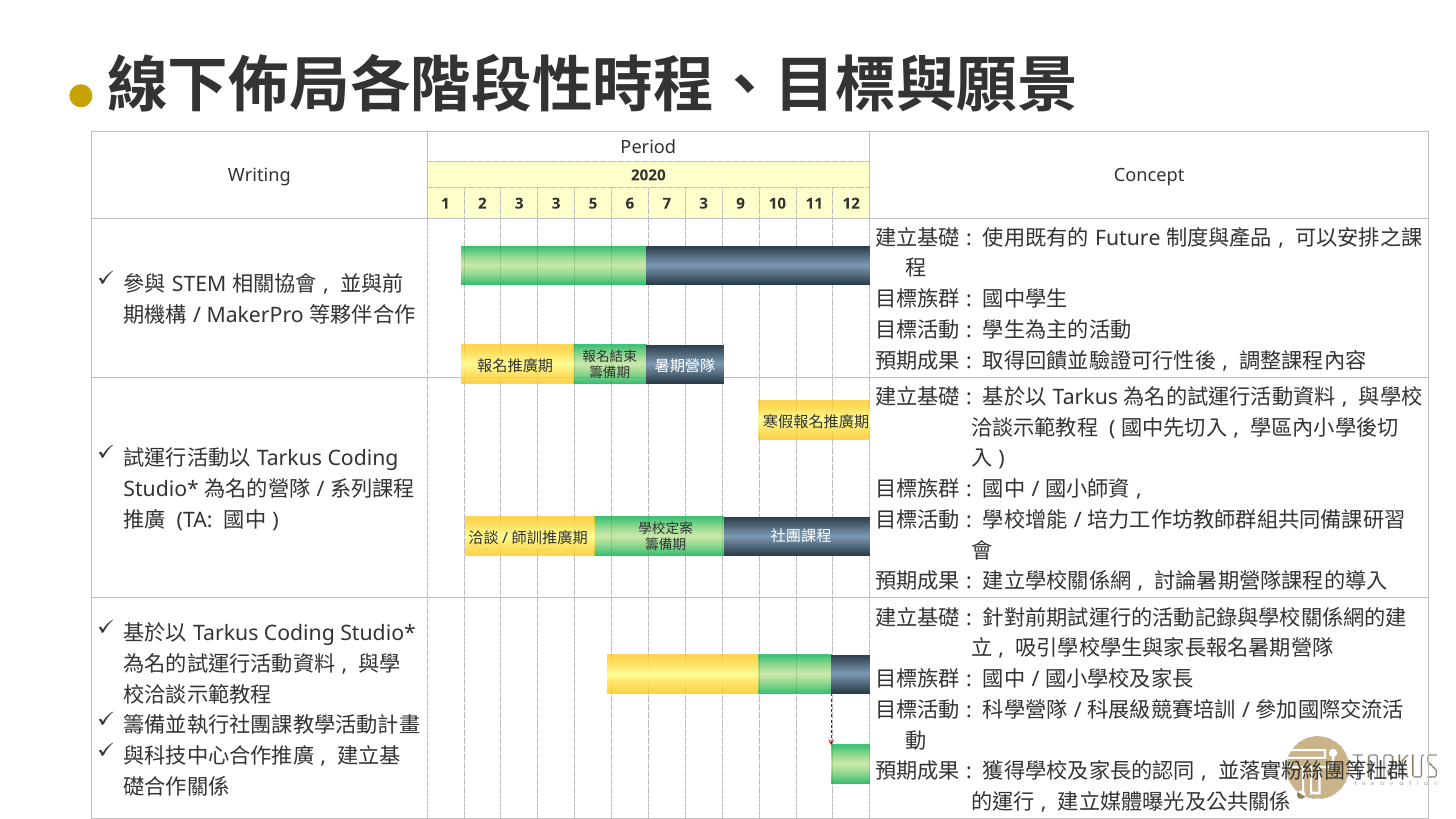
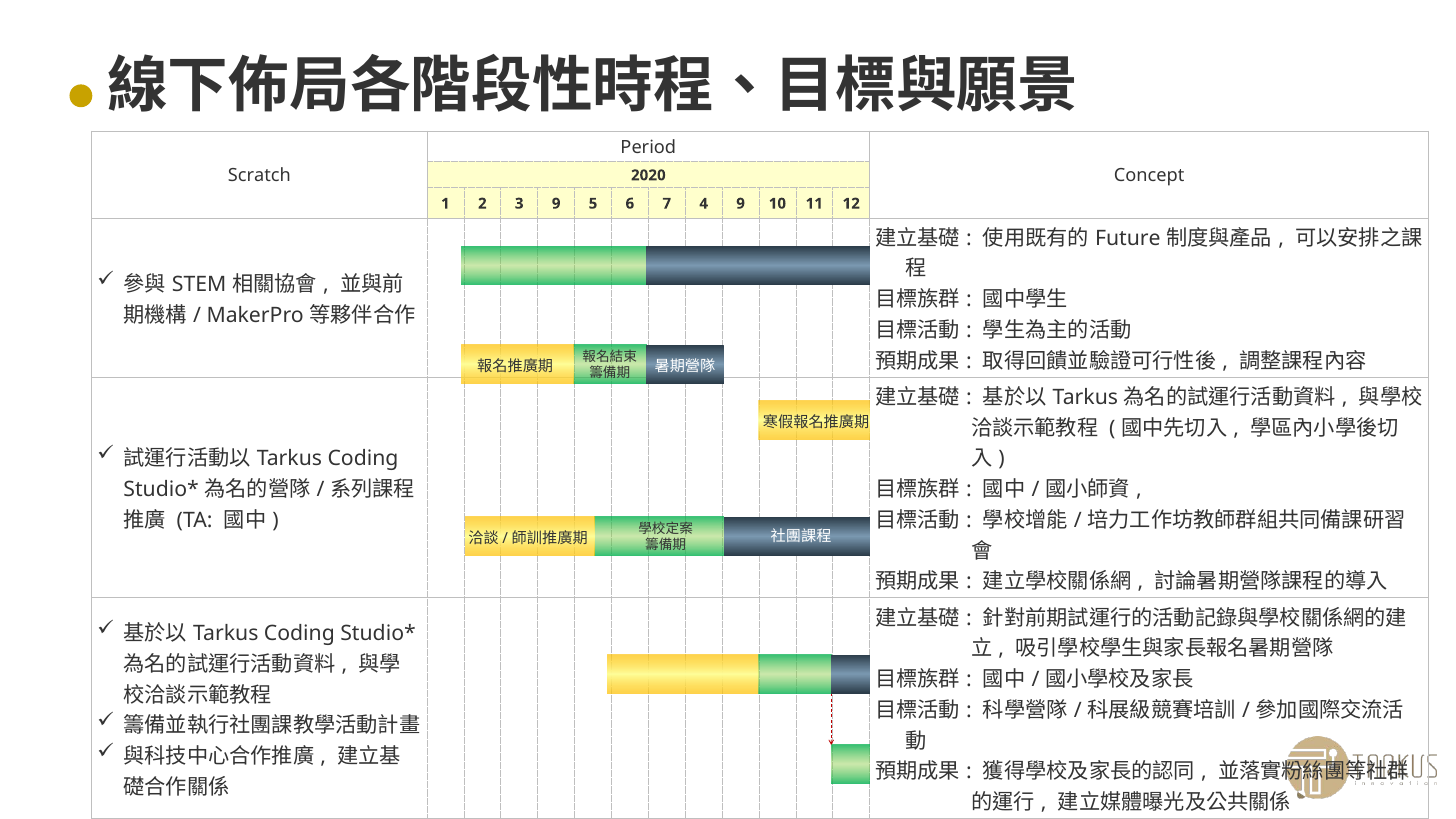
Writing: Writing -> Scratch
3 3: 3 -> 9
7 3: 3 -> 4
